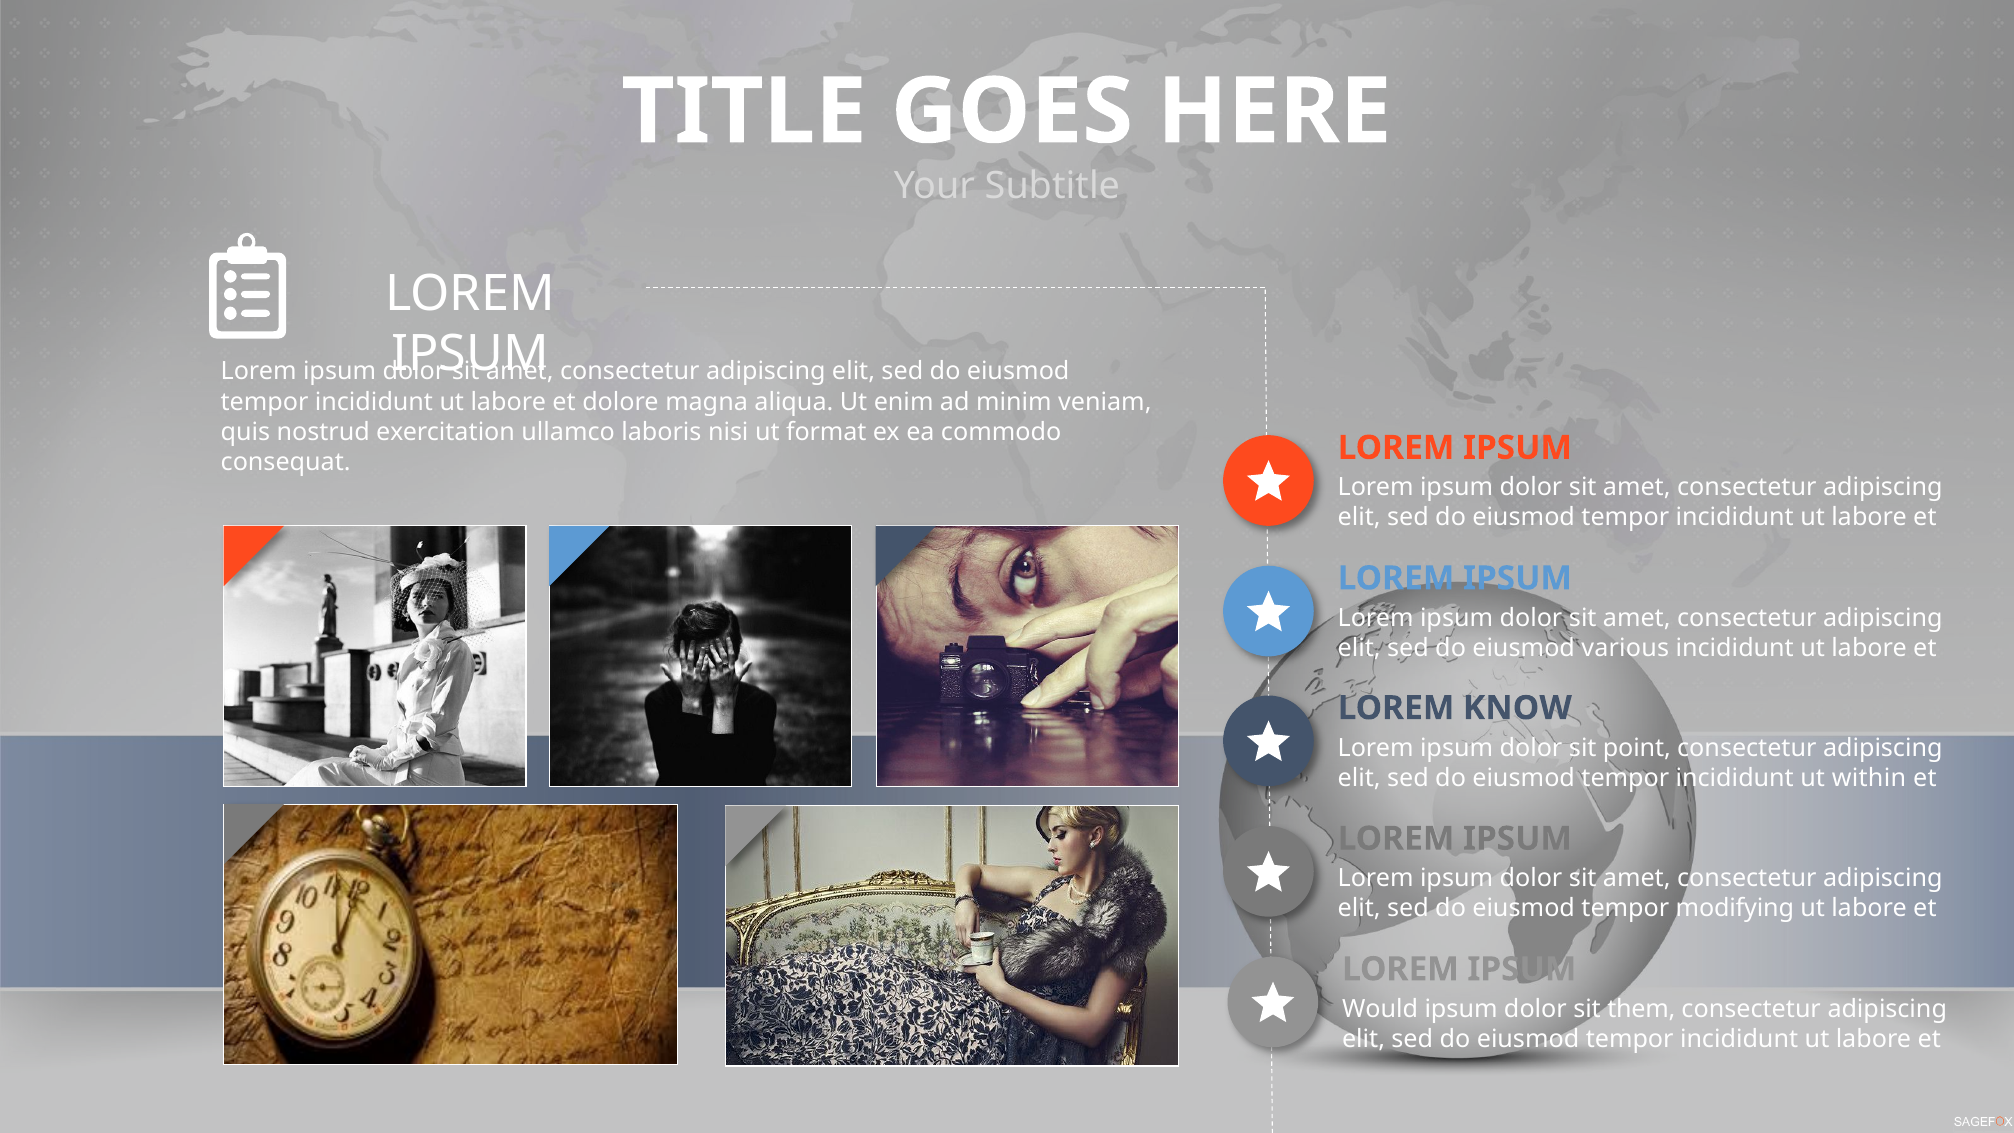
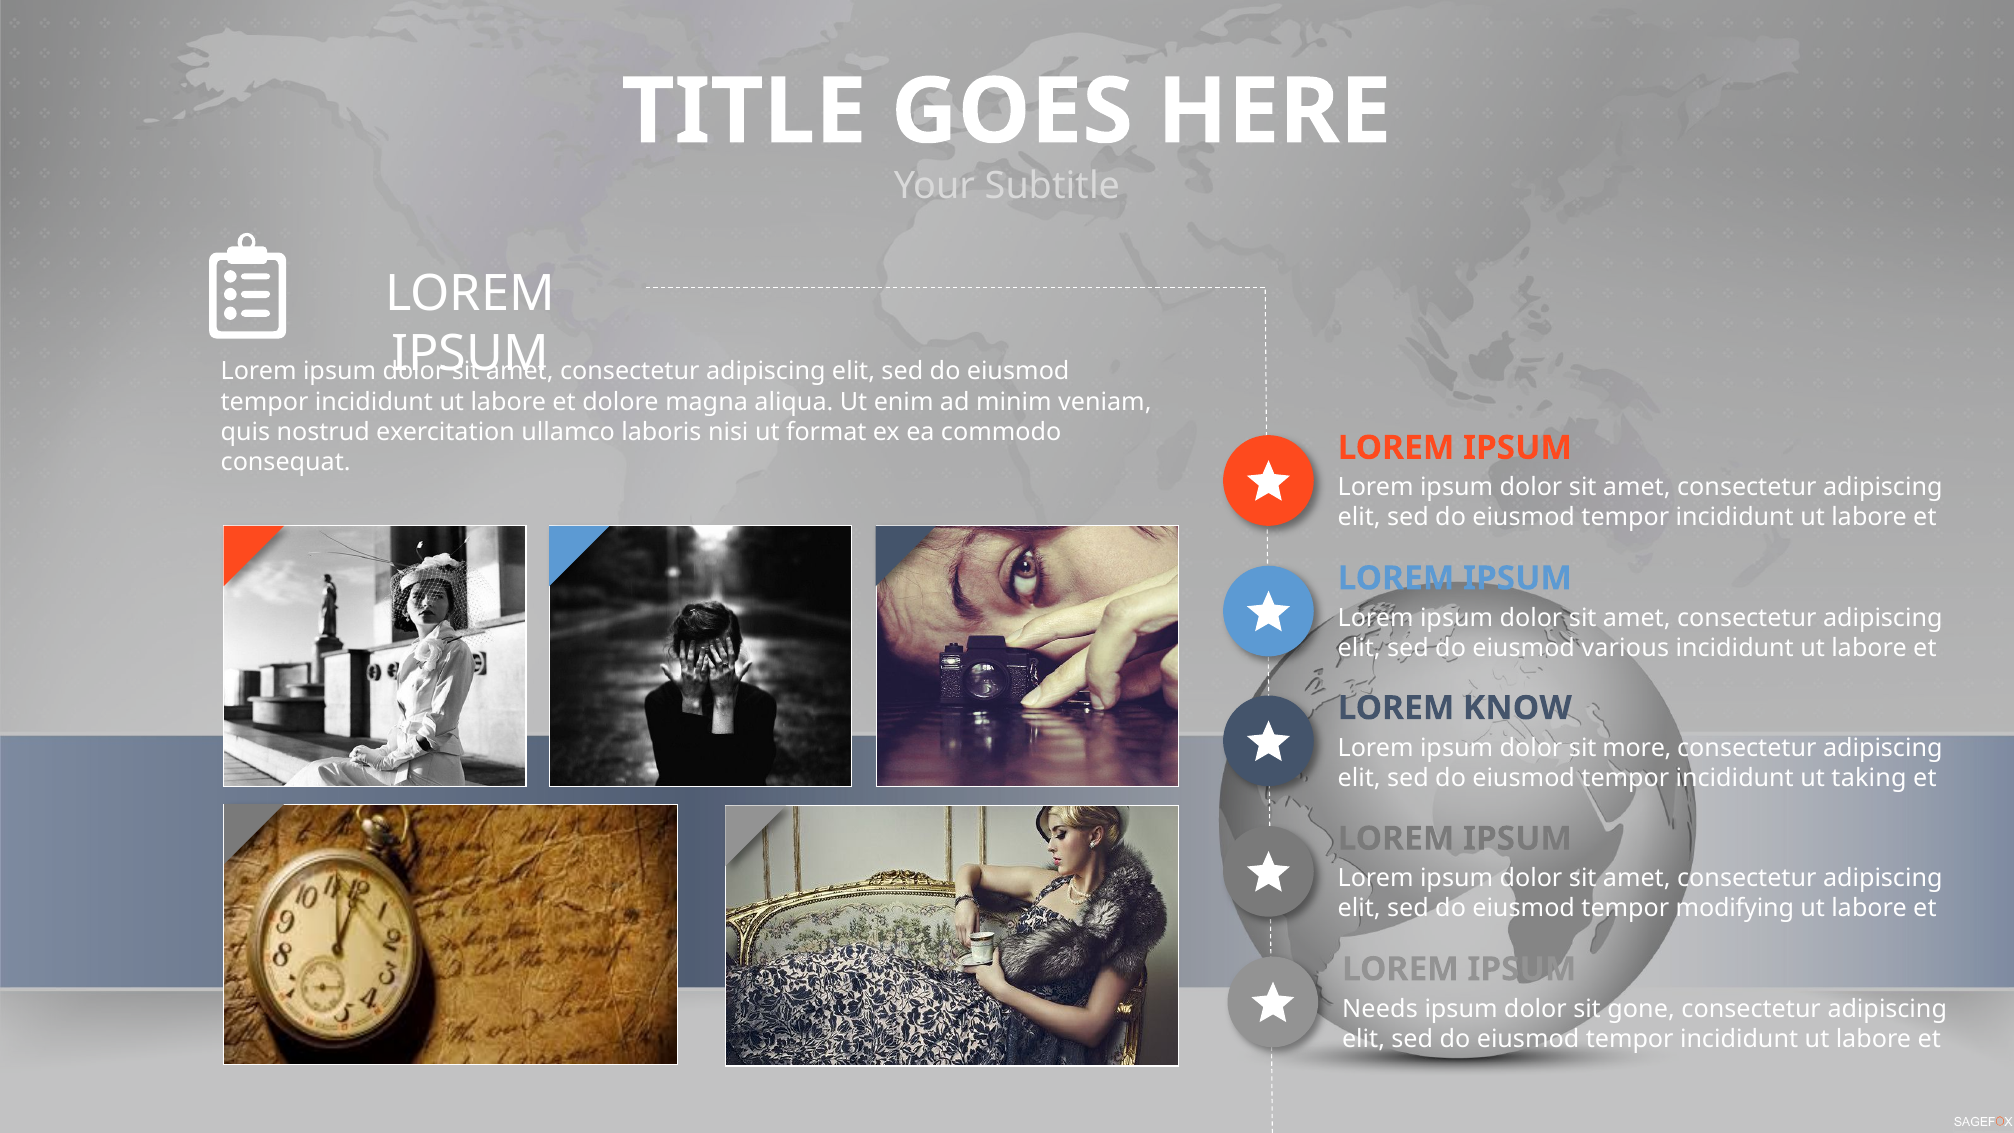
point: point -> more
within: within -> taking
Would: Would -> Needs
them: them -> gone
